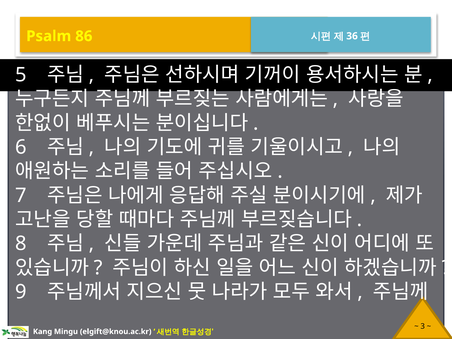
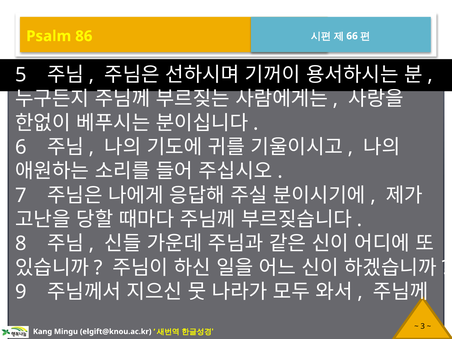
36: 36 -> 66
